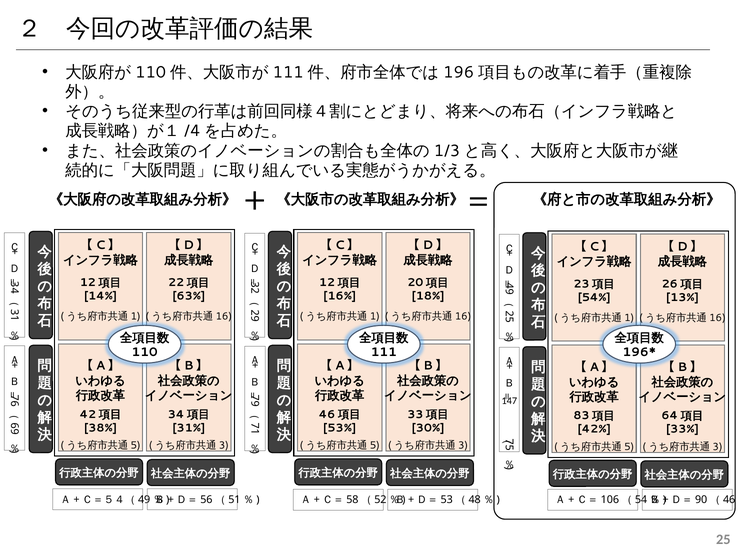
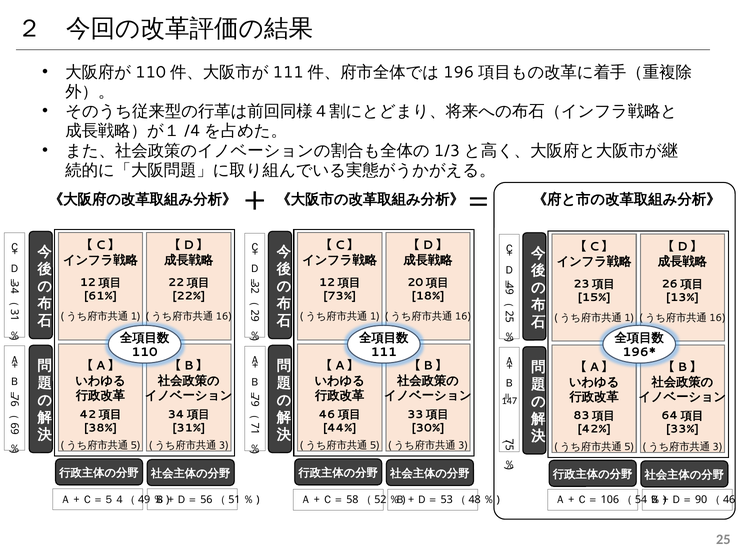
14%: 14% -> 61%
63%: 63% -> 22%
16%: 16% -> 73%
54%: 54% -> 15%
53%: 53% -> 44%
